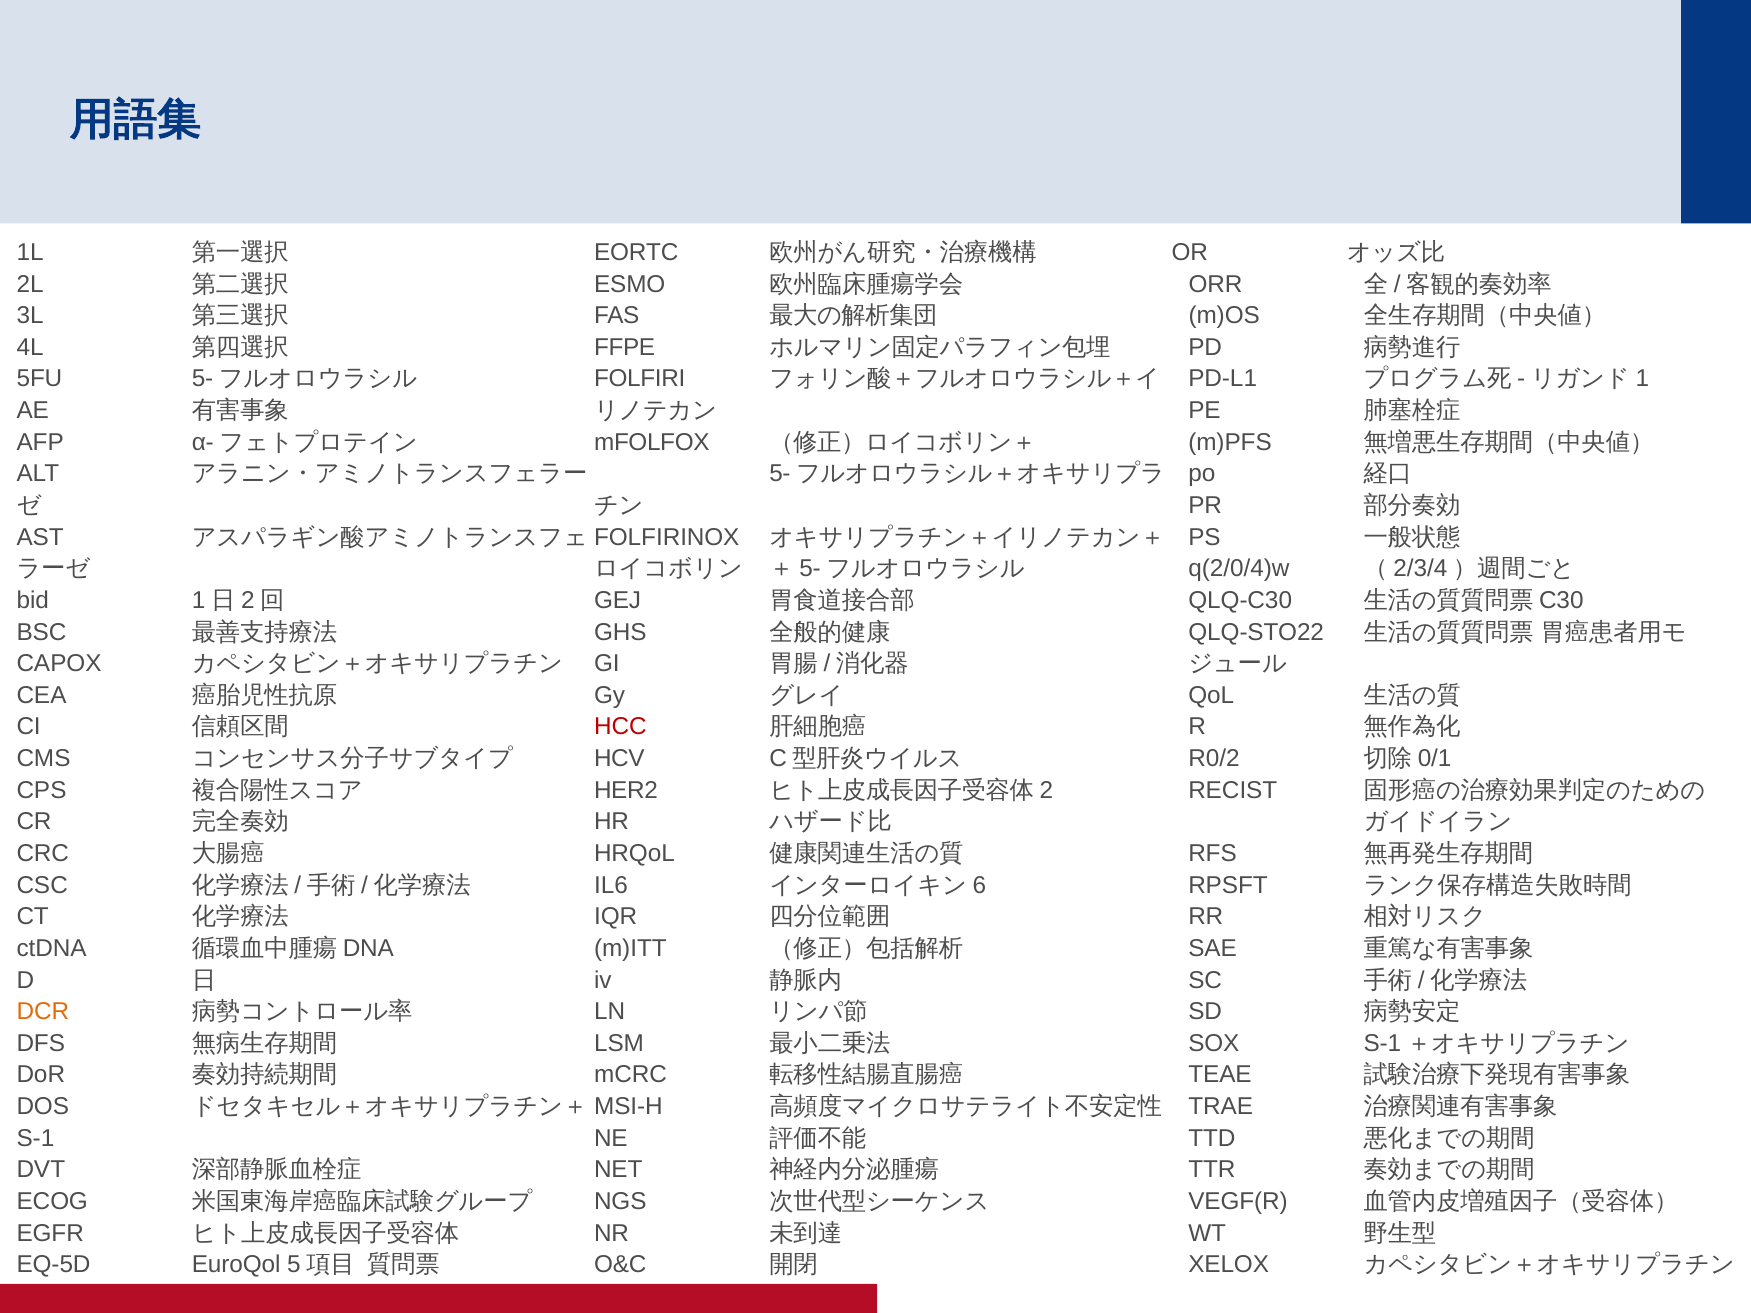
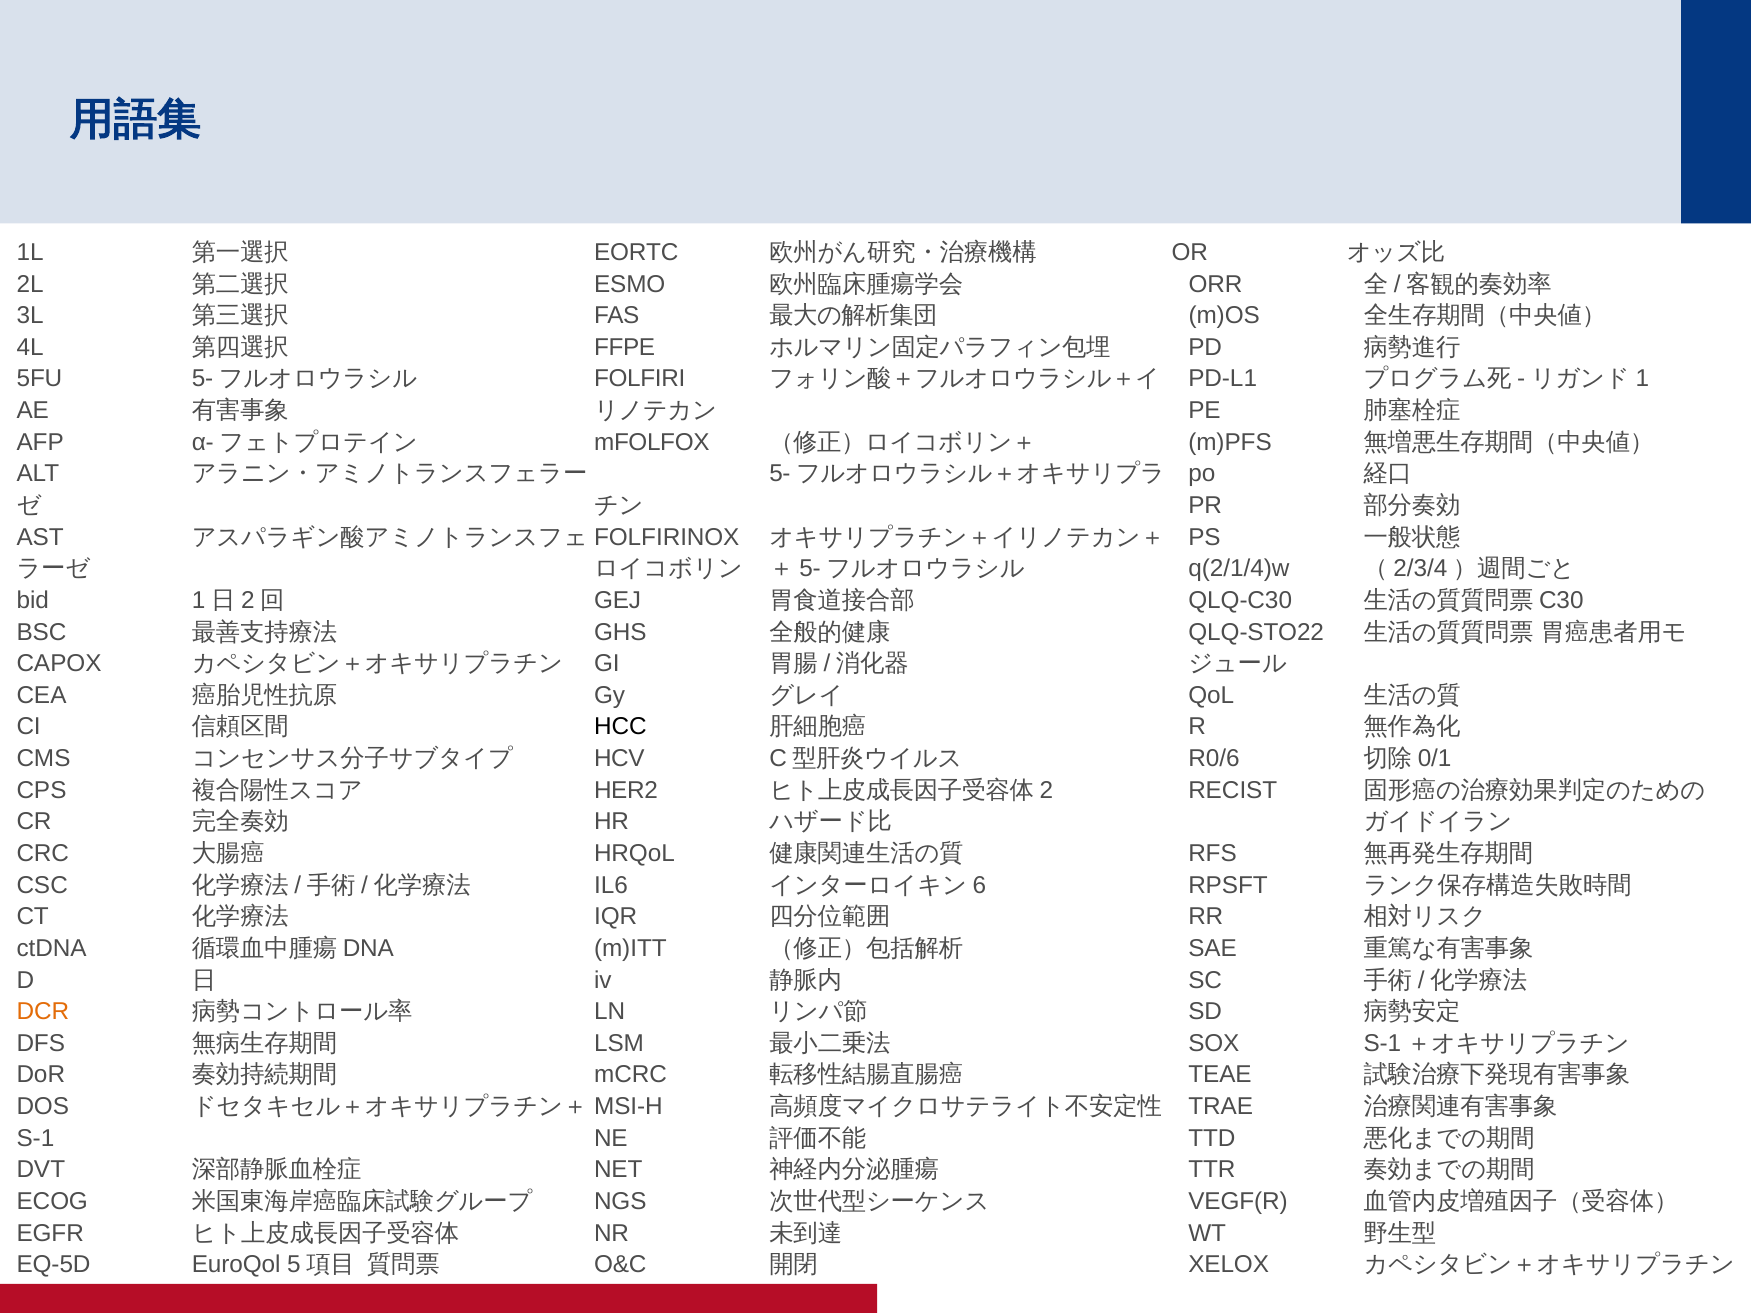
q(2/0/4)w: q(2/0/4)w -> q(2/1/4)w
HCC colour: red -> black
R0/2: R0/2 -> R0/6
